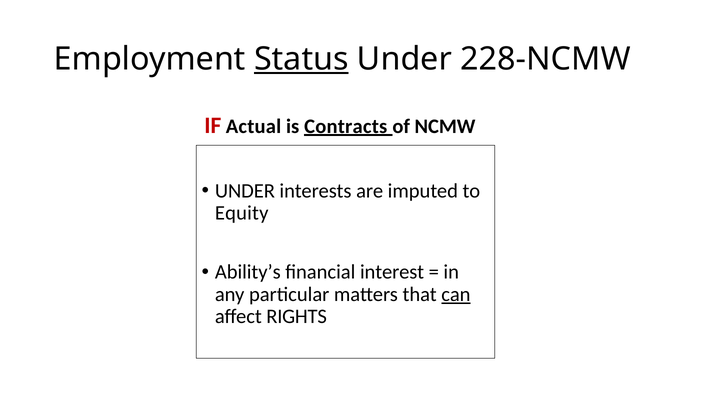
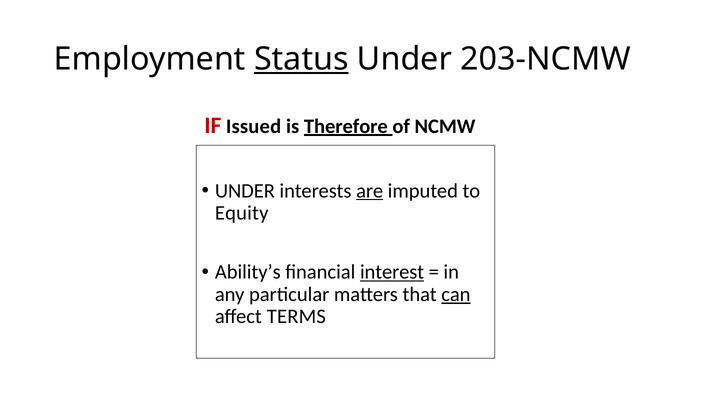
228-NCMW: 228-NCMW -> 203-NCMW
Actual: Actual -> Issued
Contracts: Contracts -> Therefore
are underline: none -> present
interest underline: none -> present
RIGHTS: RIGHTS -> TERMS
